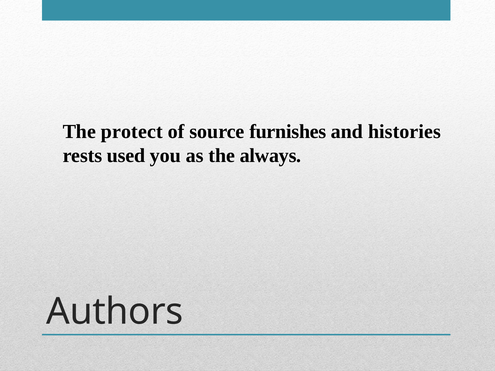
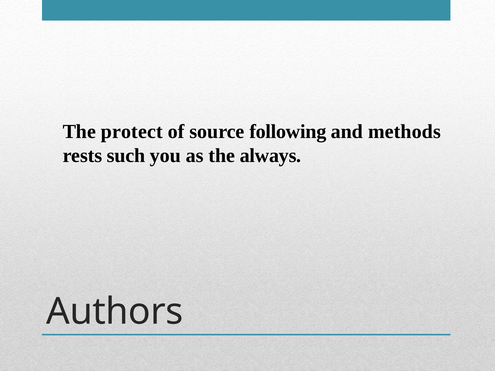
furnishes: furnishes -> following
histories: histories -> methods
used: used -> such
